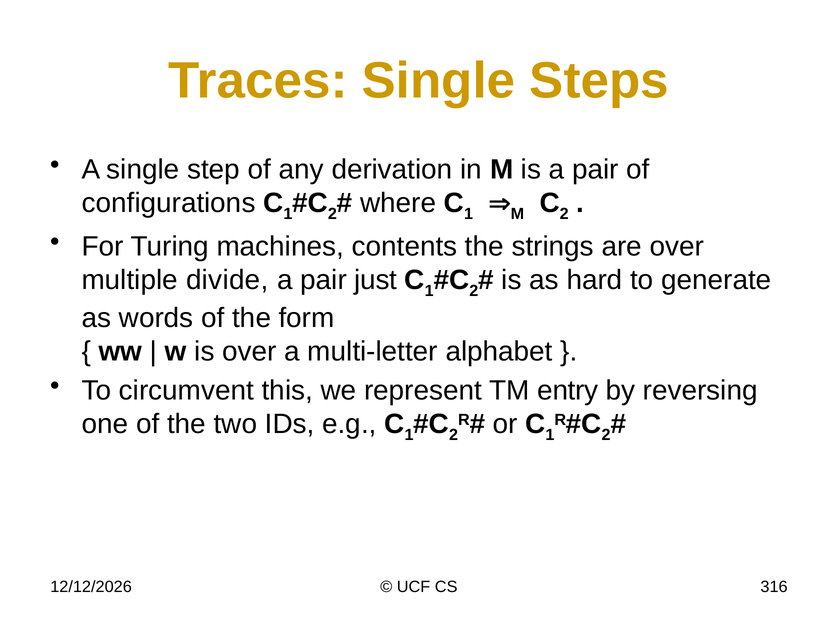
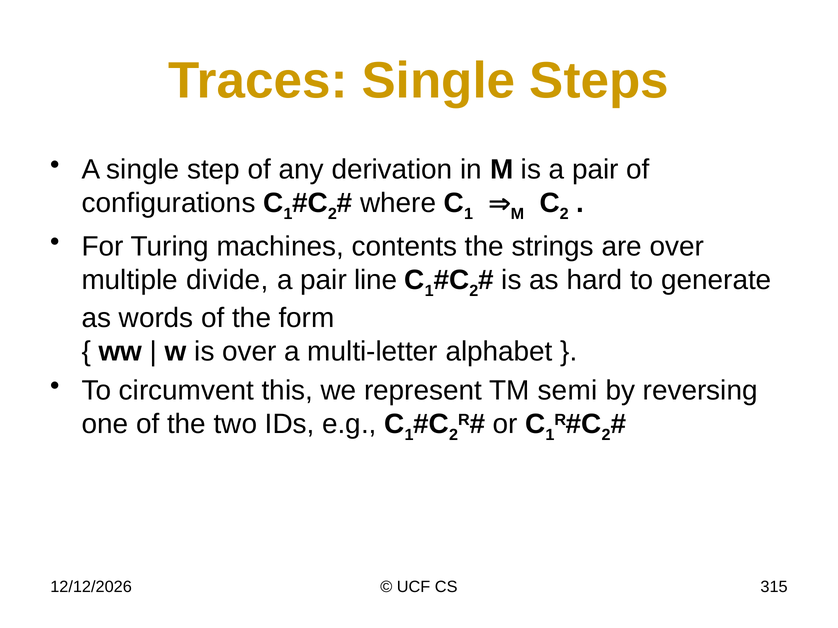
just: just -> line
entry: entry -> semi
316: 316 -> 315
